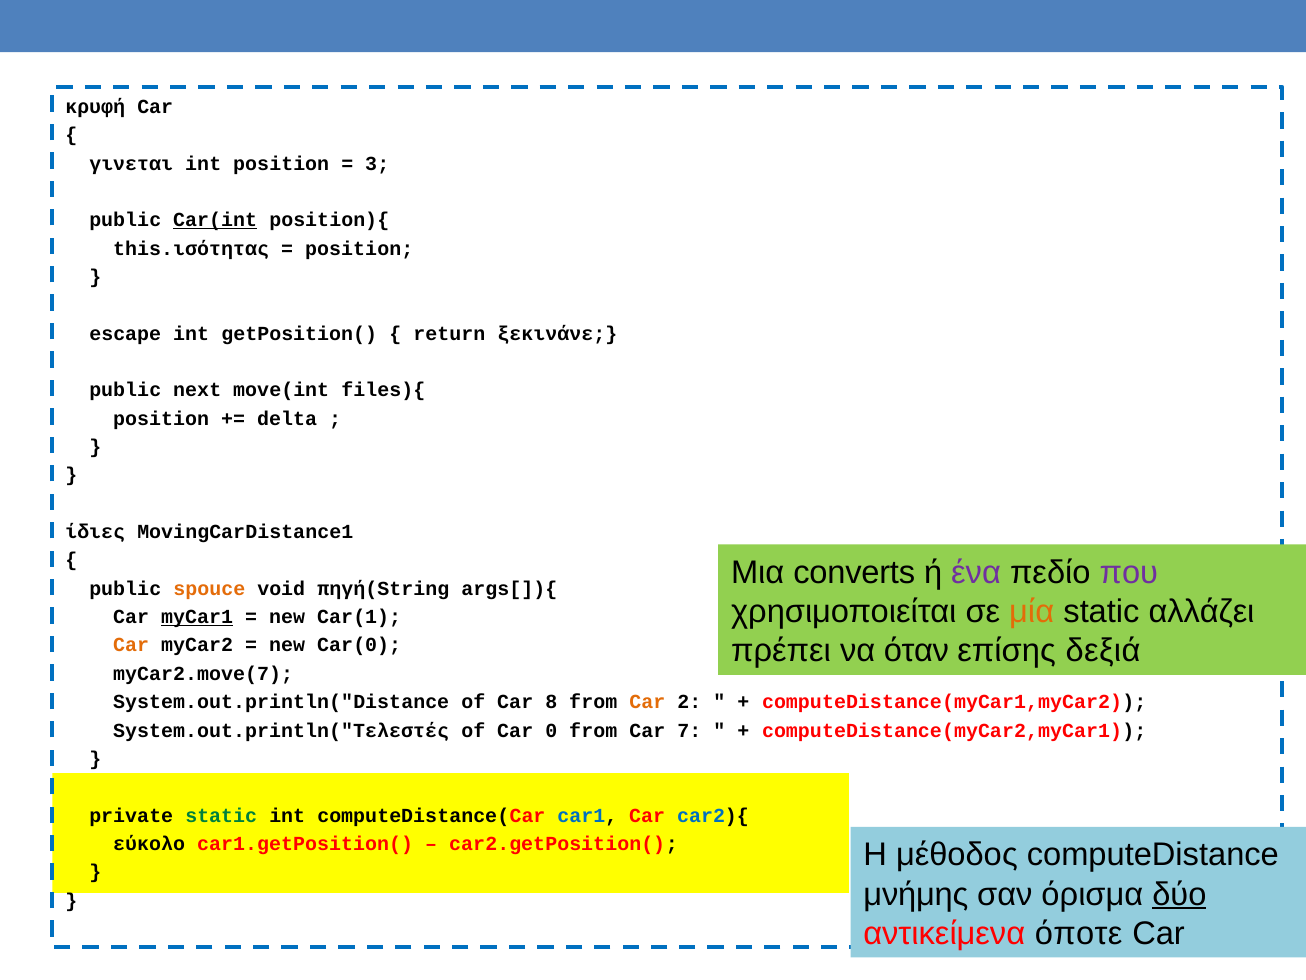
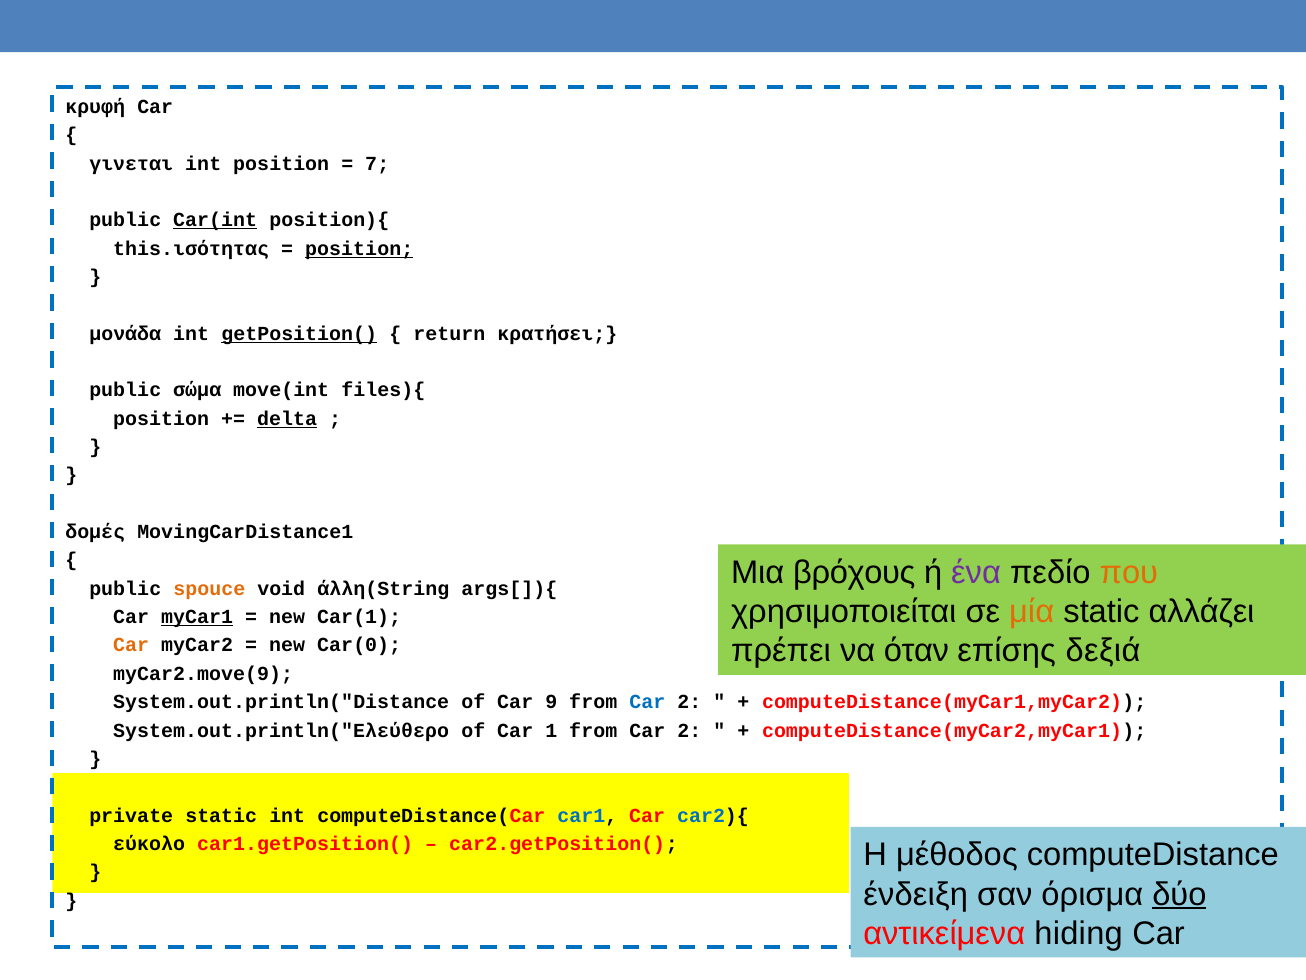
3: 3 -> 7
position at (359, 248) underline: none -> present
escape: escape -> μονάδα
getPosition( underline: none -> present
ξεκινάνε: ξεκινάνε -> κρατήσει
next: next -> σώμα
delta underline: none -> present
ίδιες: ίδιες -> δομές
converts: converts -> βρόχους
που colour: purple -> orange
πηγή(String: πηγή(String -> άλλη(String
myCar2.move(7: myCar2.move(7 -> myCar2.move(9
8: 8 -> 9
Car at (647, 702) colour: orange -> blue
System.out.println("Τελεστές: System.out.println("Τελεστές -> System.out.println("Ελεύθερο
0: 0 -> 1
7 at (689, 730): 7 -> 2
static at (221, 815) colour: green -> black
μνήμης: μνήμης -> ένδειξη
όποτε: όποτε -> hiding
